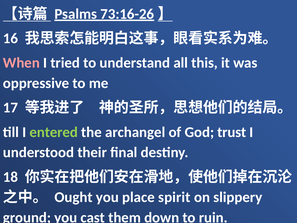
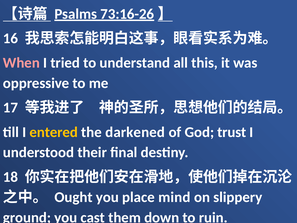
entered colour: light green -> yellow
archangel: archangel -> darkened
spirit: spirit -> mind
